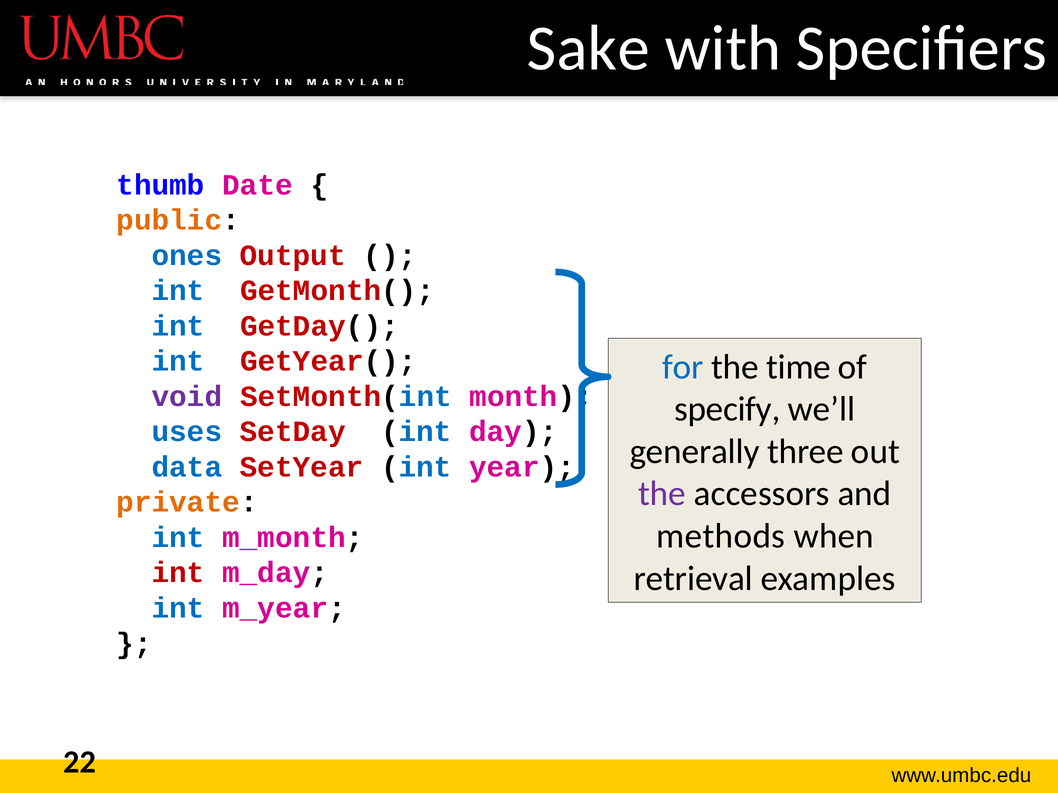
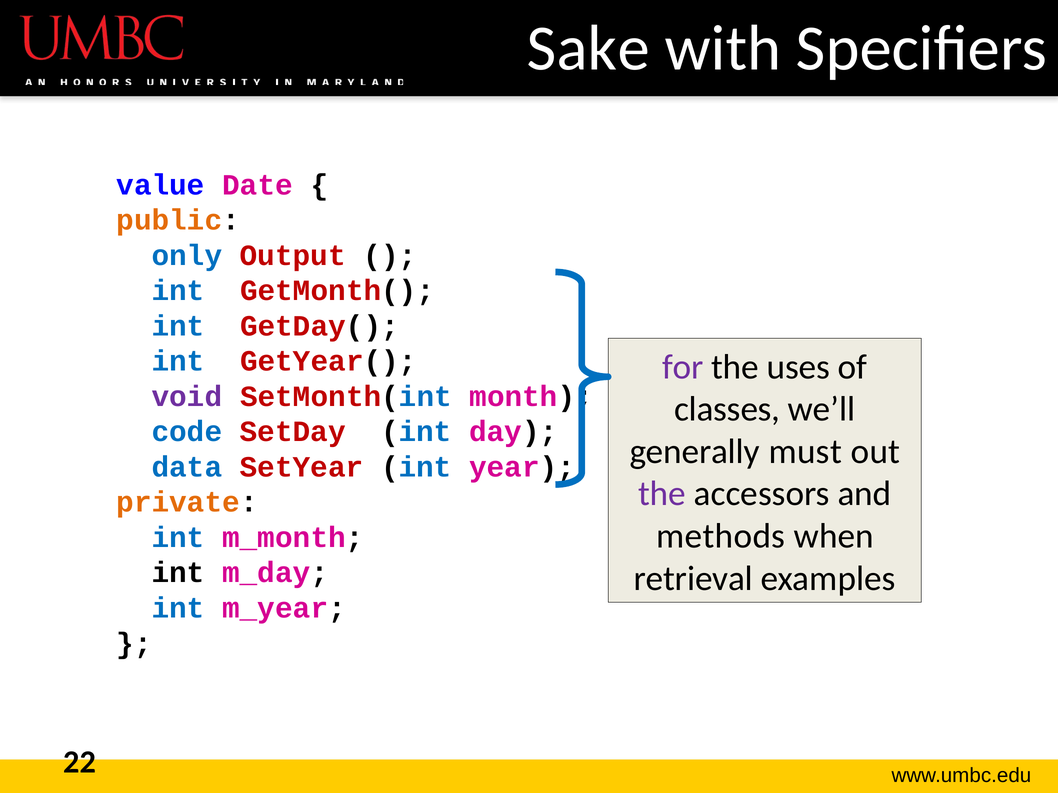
thumb: thumb -> value
ones: ones -> only
for colour: blue -> purple
time: time -> uses
specify: specify -> classes
uses: uses -> code
three: three -> must
int at (178, 573) colour: red -> black
